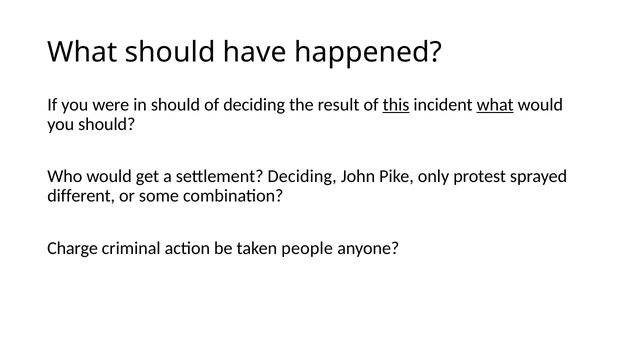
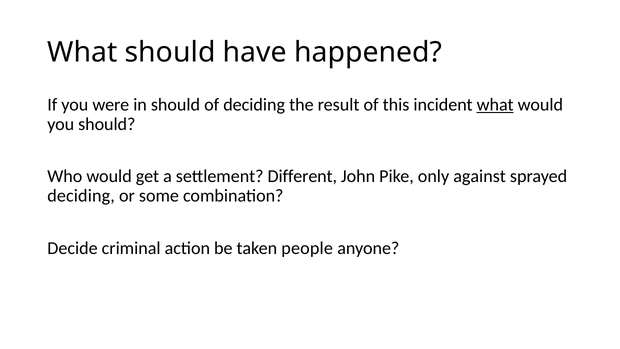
this underline: present -> none
settlement Deciding: Deciding -> Different
protest: protest -> against
different at (81, 196): different -> deciding
Charge: Charge -> Decide
